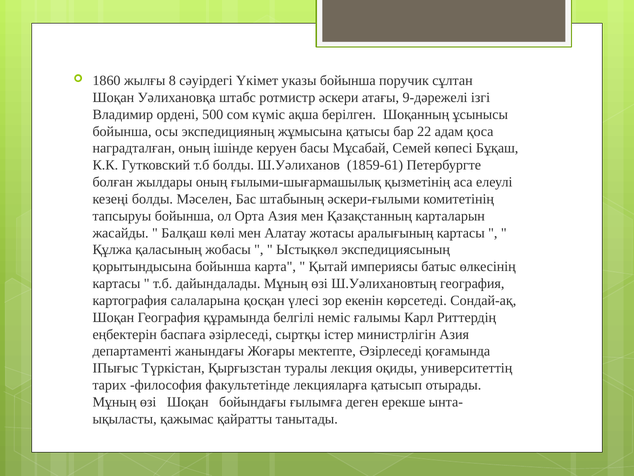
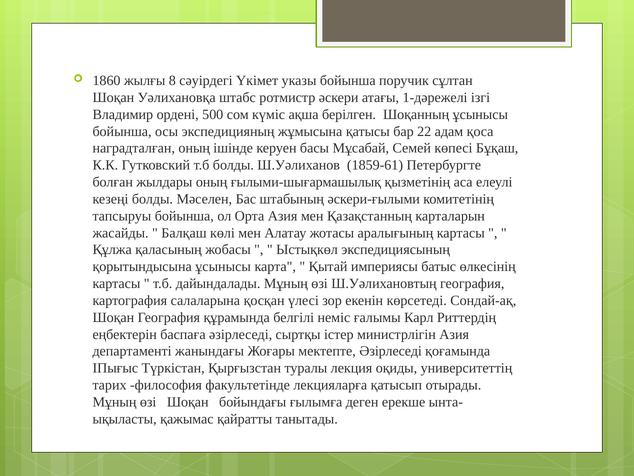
9-дәрежелі: 9-дәрежелі -> 1-дәрежелі
қорытындысына бойынша: бойынша -> ұсынысы
